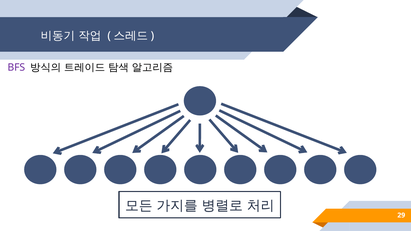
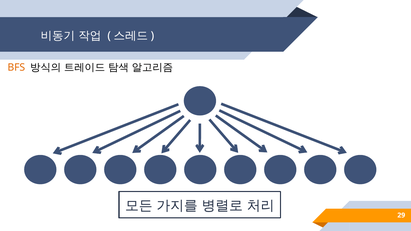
BFS colour: purple -> orange
